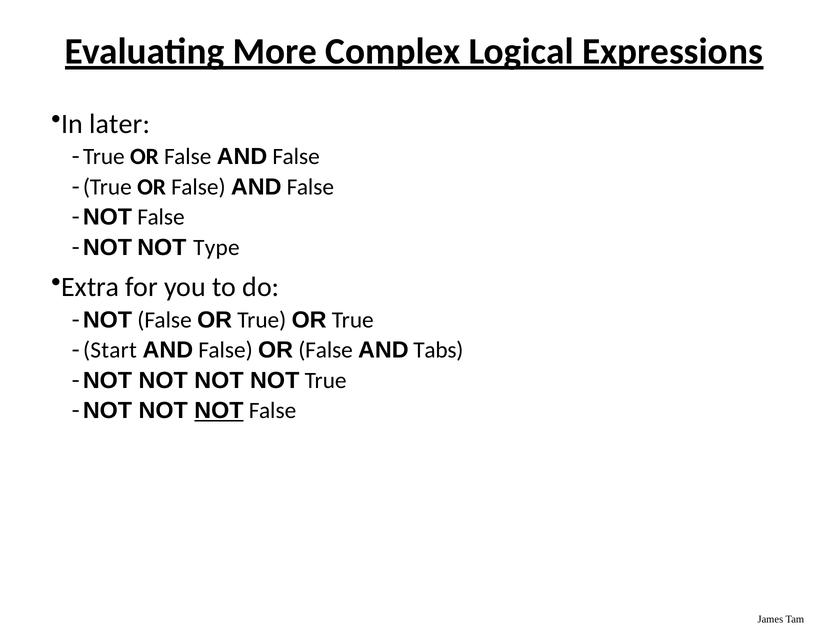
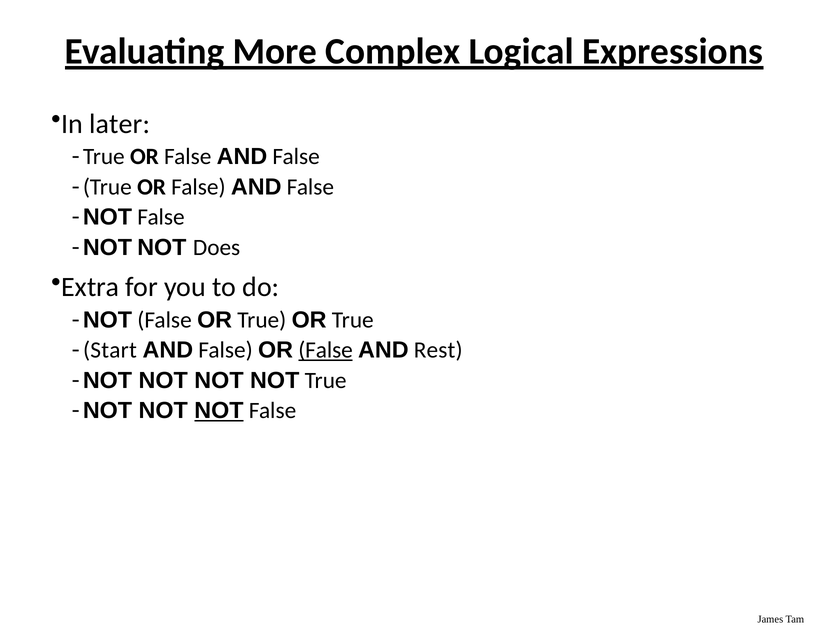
Type: Type -> Does
False at (326, 350) underline: none -> present
Tabs: Tabs -> Rest
